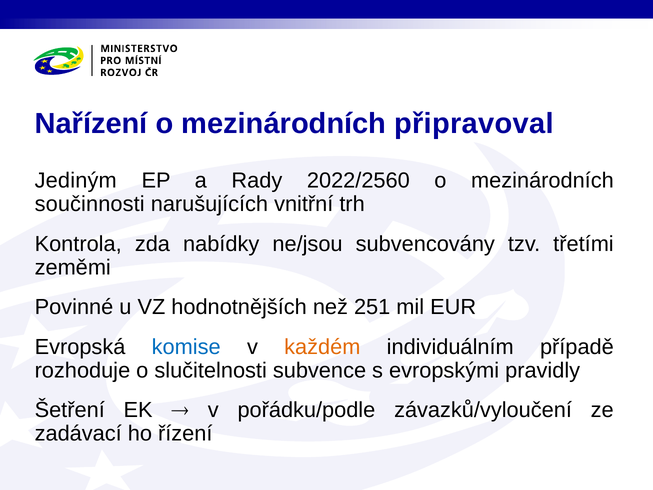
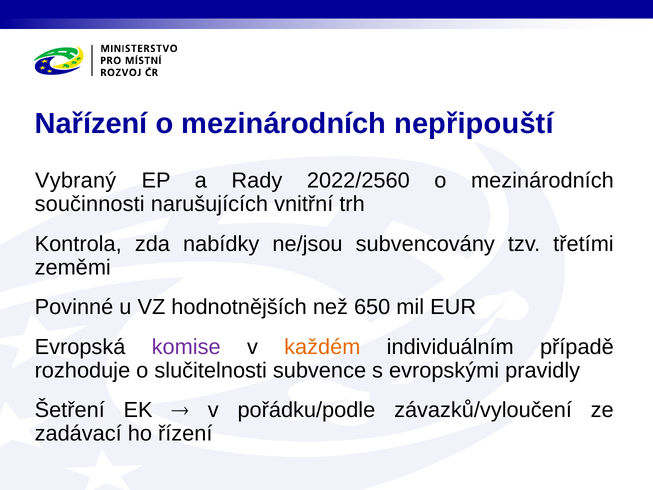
připravoval: připravoval -> nepřipouští
Jediným: Jediným -> Vybraný
251: 251 -> 650
komise colour: blue -> purple
